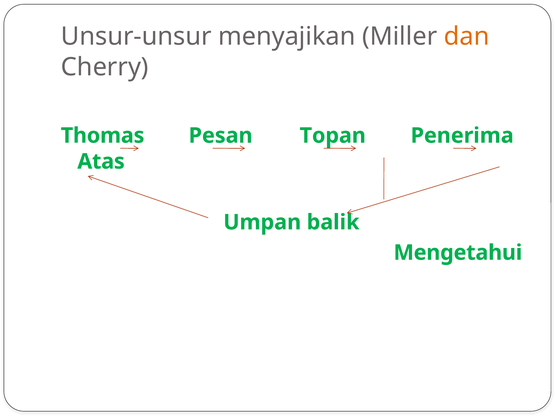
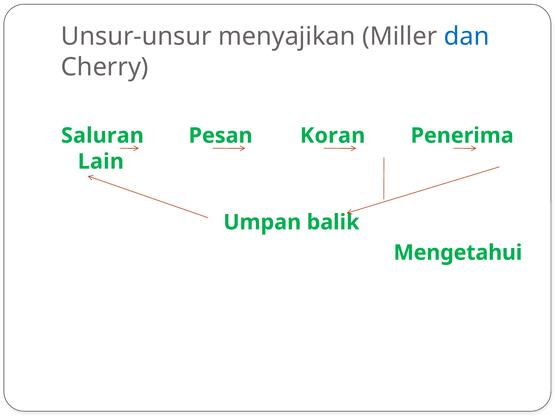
dan colour: orange -> blue
Thomas: Thomas -> Saluran
Topan: Topan -> Koran
Atas: Atas -> Lain
